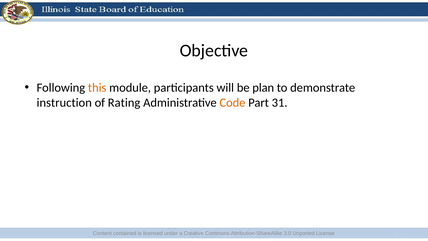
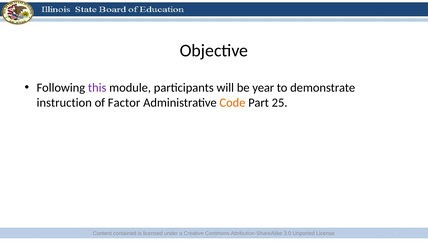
this colour: orange -> purple
plan: plan -> year
Rating: Rating -> Factor
31: 31 -> 25
